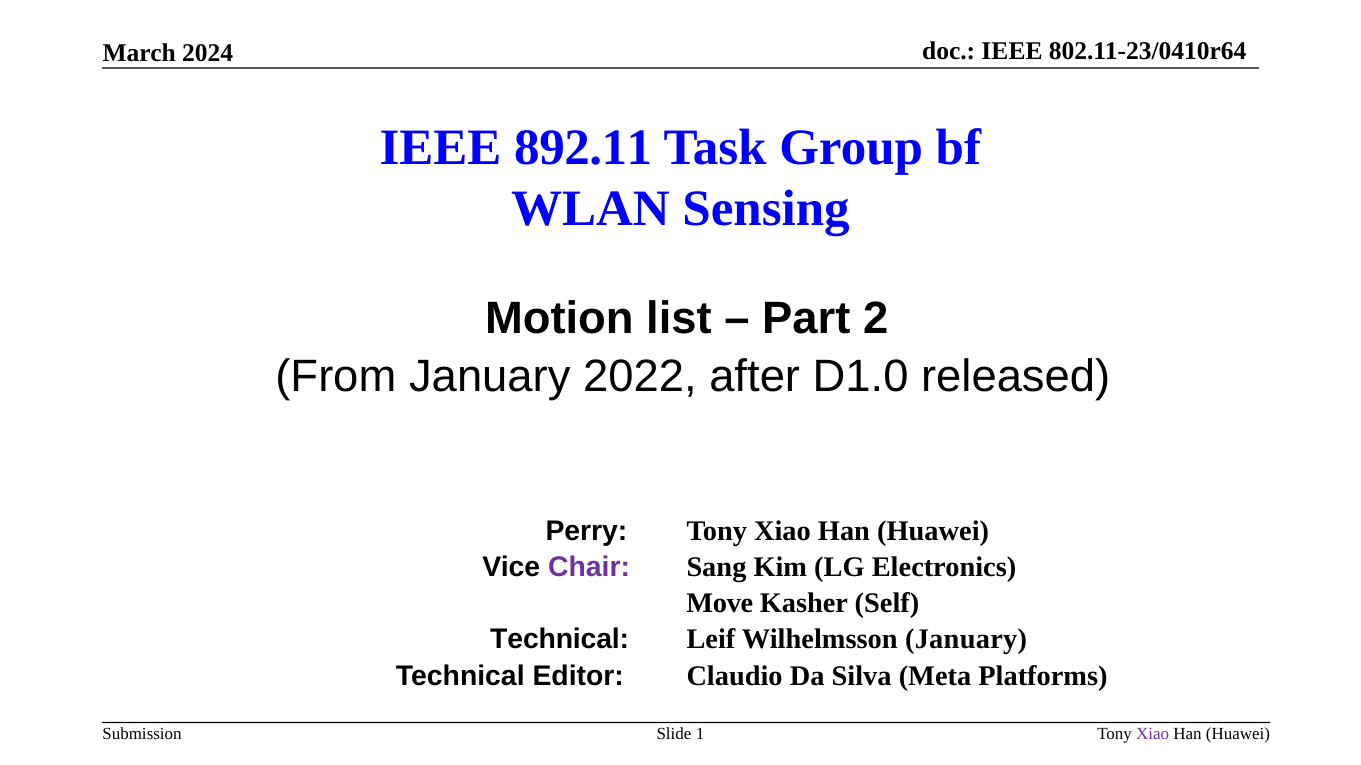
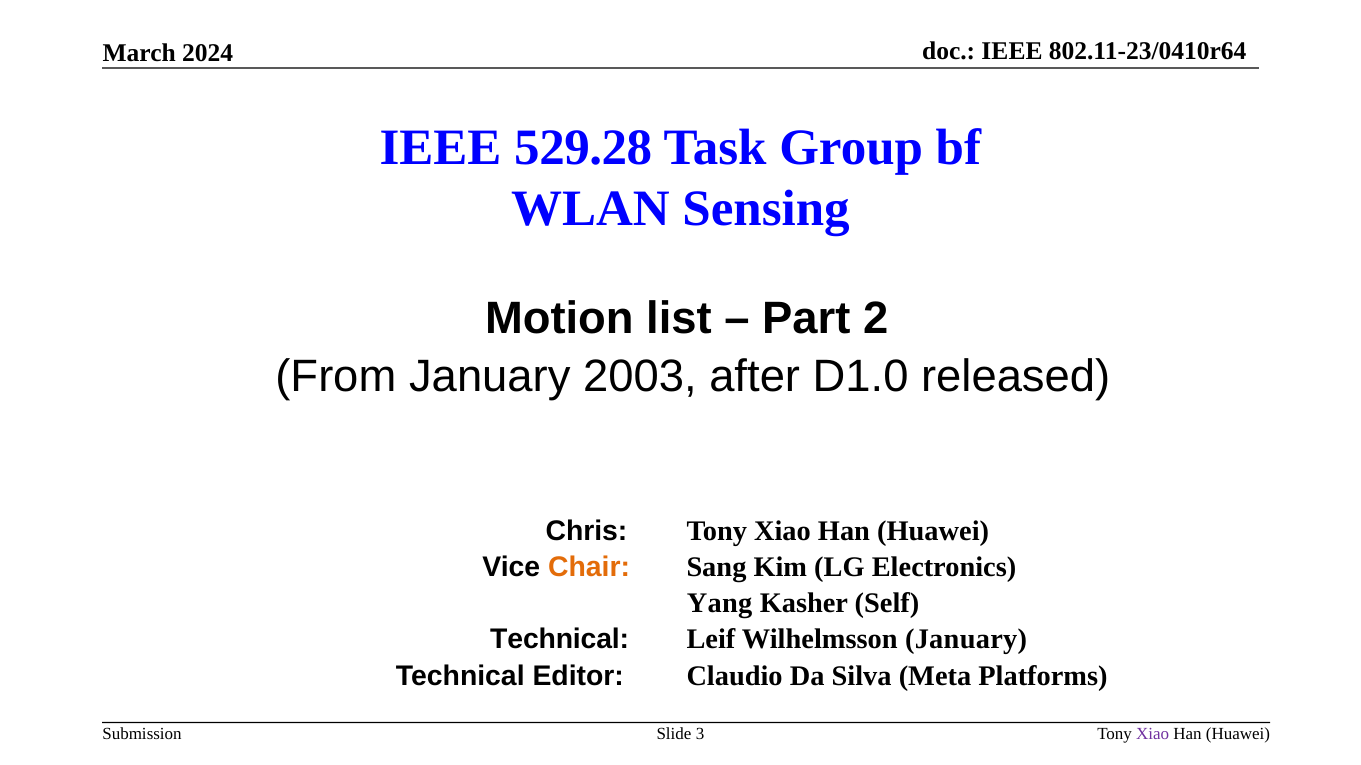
892.11: 892.11 -> 529.28
2022: 2022 -> 2003
Perry: Perry -> Chris
Chair colour: purple -> orange
Move: Move -> Yang
1: 1 -> 3
